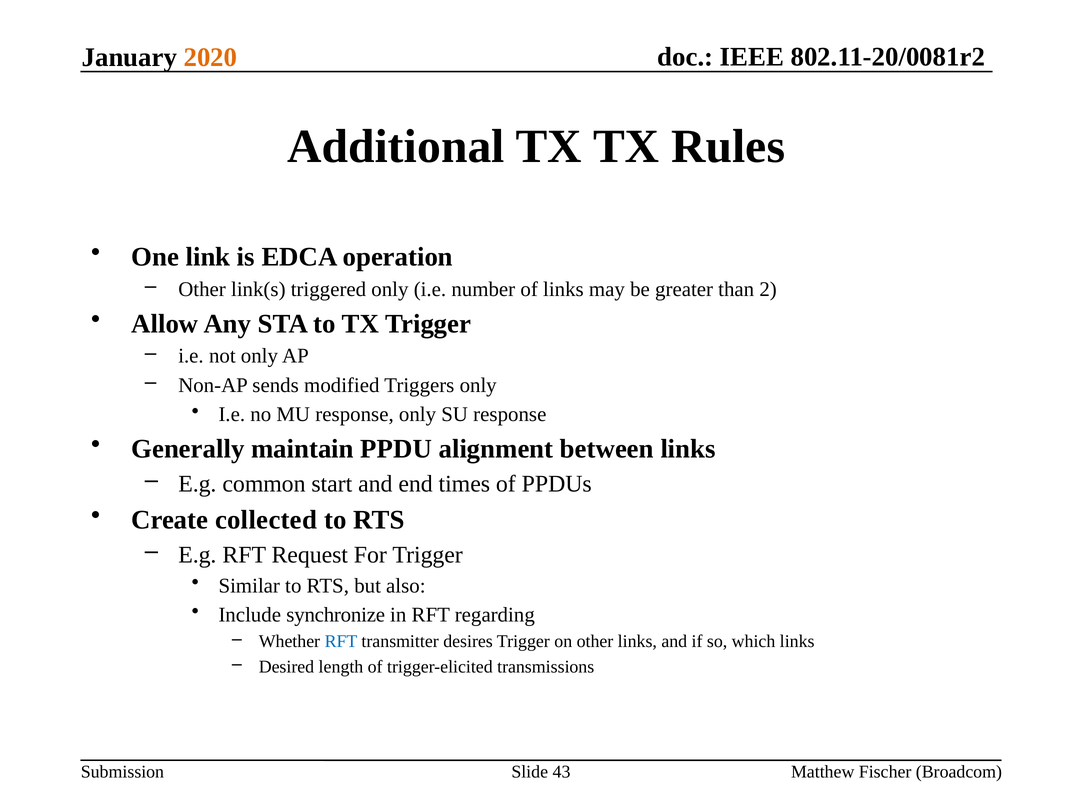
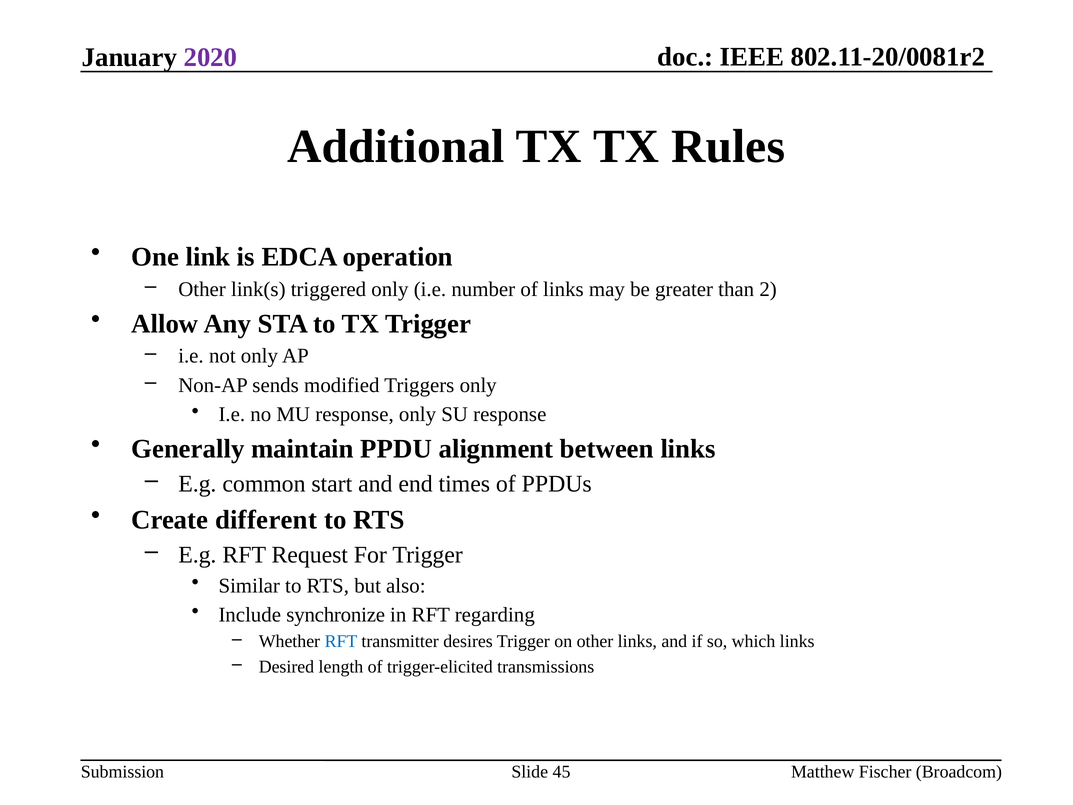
2020 colour: orange -> purple
collected: collected -> different
43: 43 -> 45
